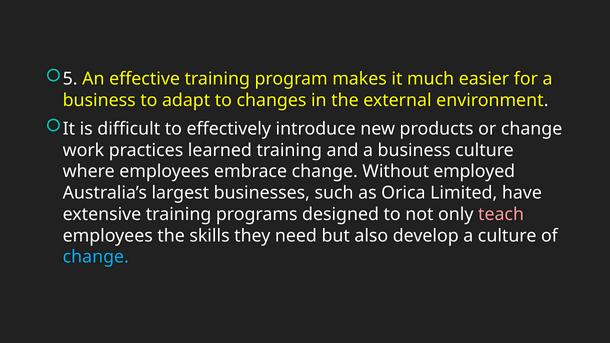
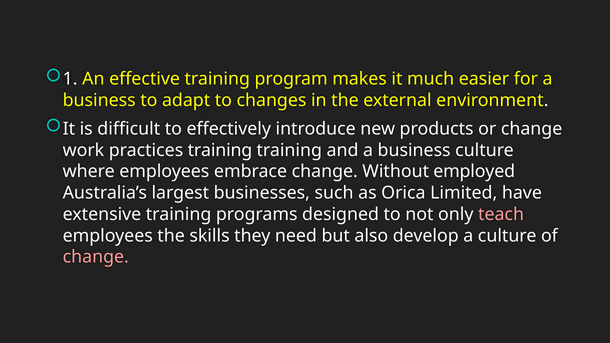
5: 5 -> 1
practices learned: learned -> training
change at (96, 257) colour: light blue -> pink
